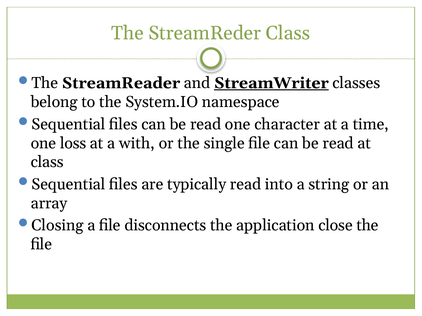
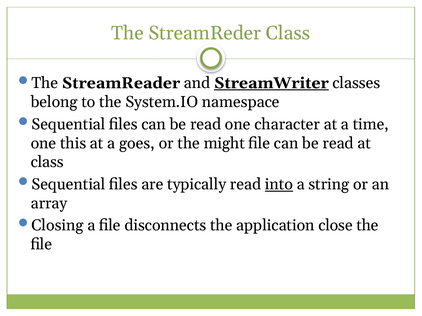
loss: loss -> this
with: with -> goes
single: single -> might
into underline: none -> present
